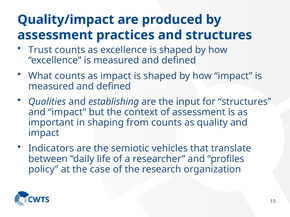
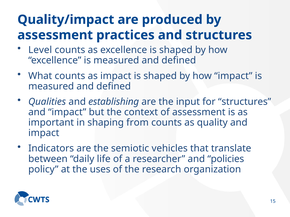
Trust: Trust -> Level
profiles: profiles -> policies
case: case -> uses
